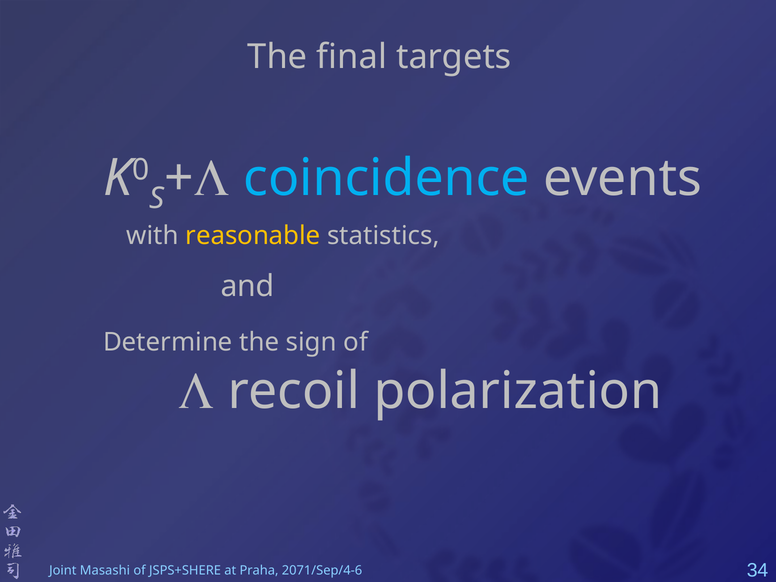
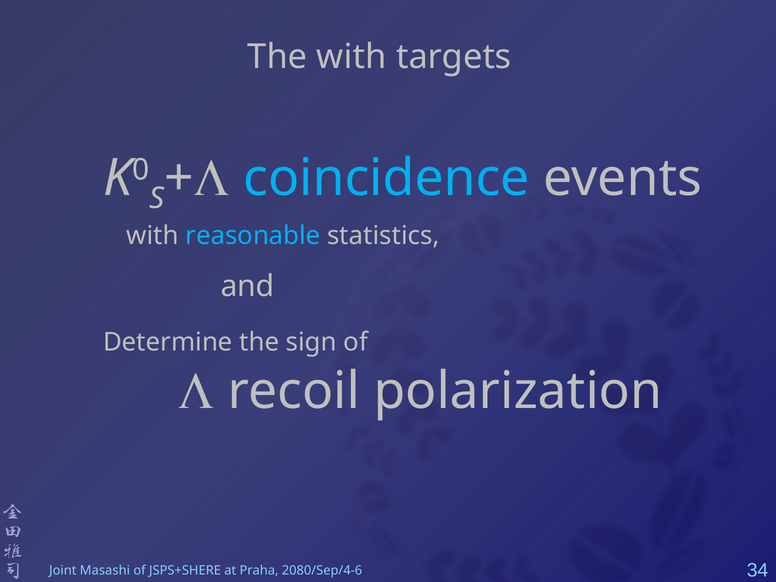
The final: final -> with
reasonable colour: yellow -> light blue
2071/Sep/4-6: 2071/Sep/4-6 -> 2080/Sep/4-6
